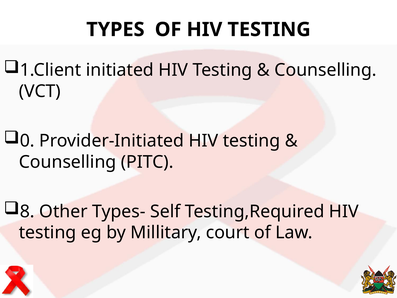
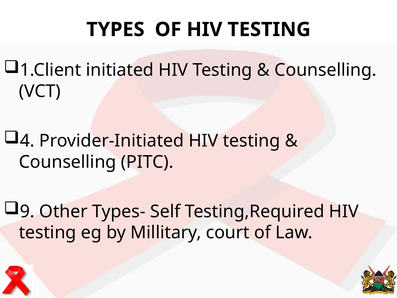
0: 0 -> 4
8: 8 -> 9
